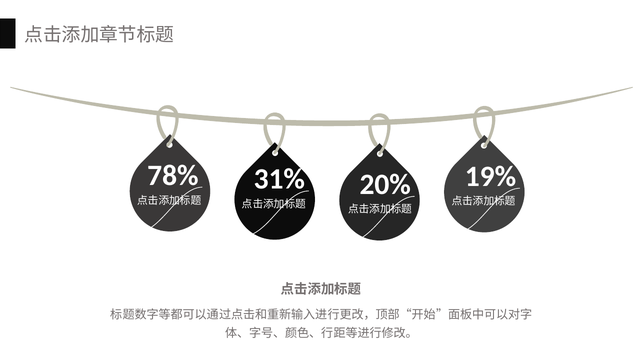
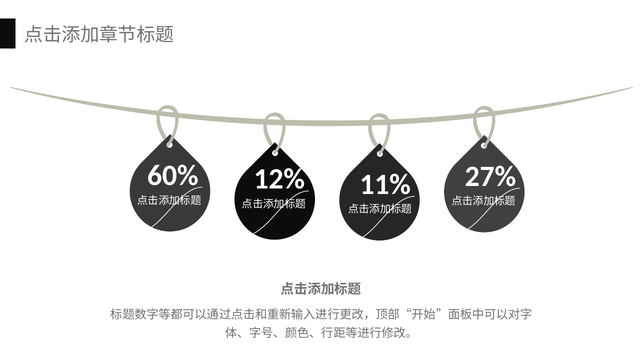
78%: 78% -> 60%
19%: 19% -> 27%
31%: 31% -> 12%
20%: 20% -> 11%
